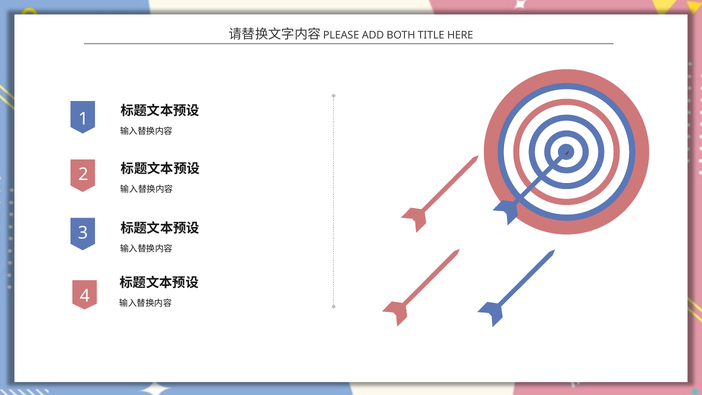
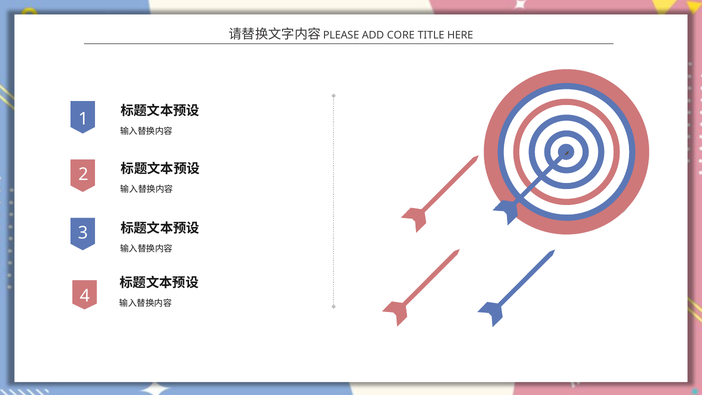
BOTH: BOTH -> CORE
